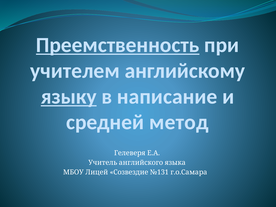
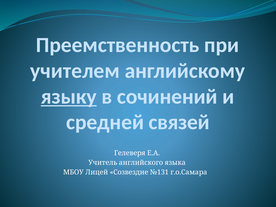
Преемственность underline: present -> none
написание: написание -> сочинений
метод: метод -> связей
